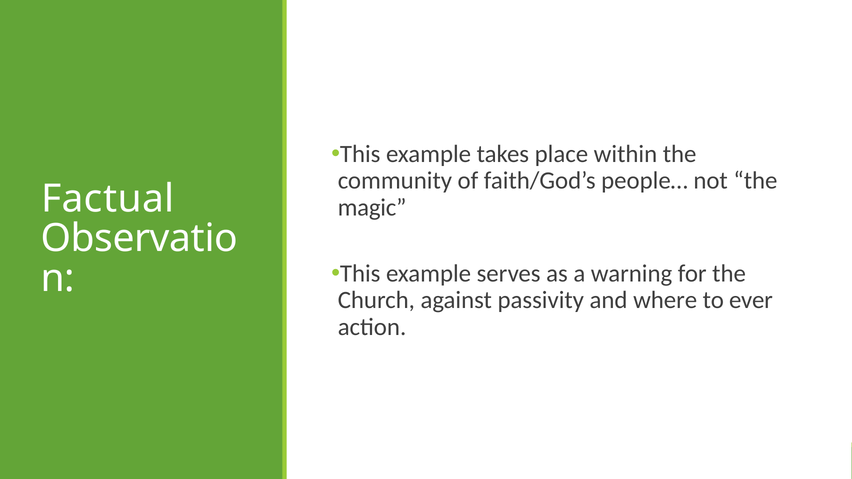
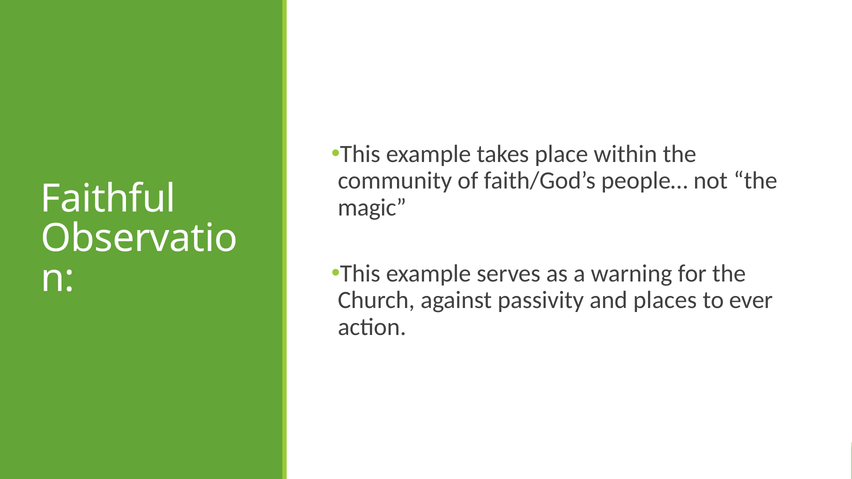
Factual: Factual -> Faithful
where: where -> places
